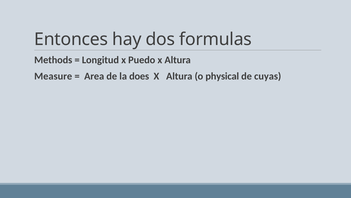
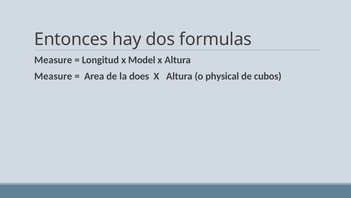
Methods at (53, 60): Methods -> Measure
Puedo: Puedo -> Model
cuyas: cuyas -> cubos
